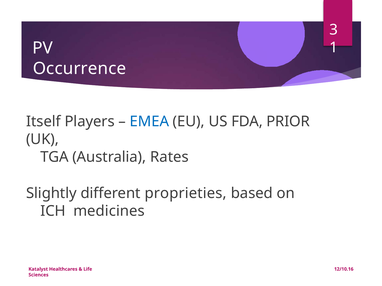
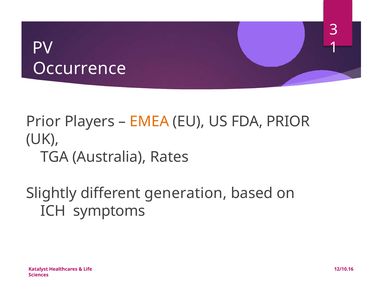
Itself at (43, 122): Itself -> Prior
EMEA colour: blue -> orange
proprieties: proprieties -> generation
medicines: medicines -> symptoms
